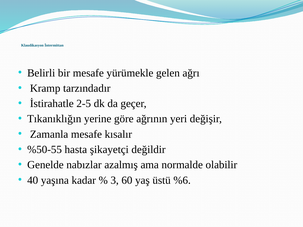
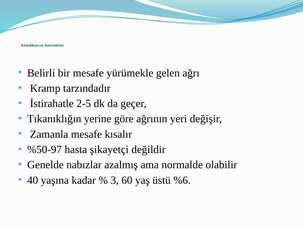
%50-55: %50-55 -> %50-97
